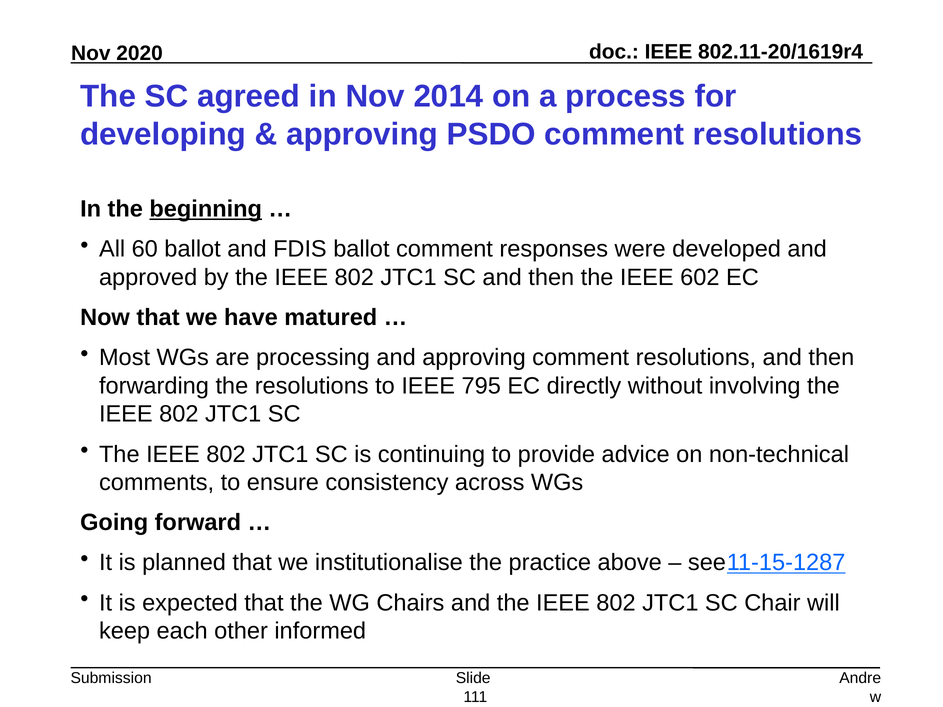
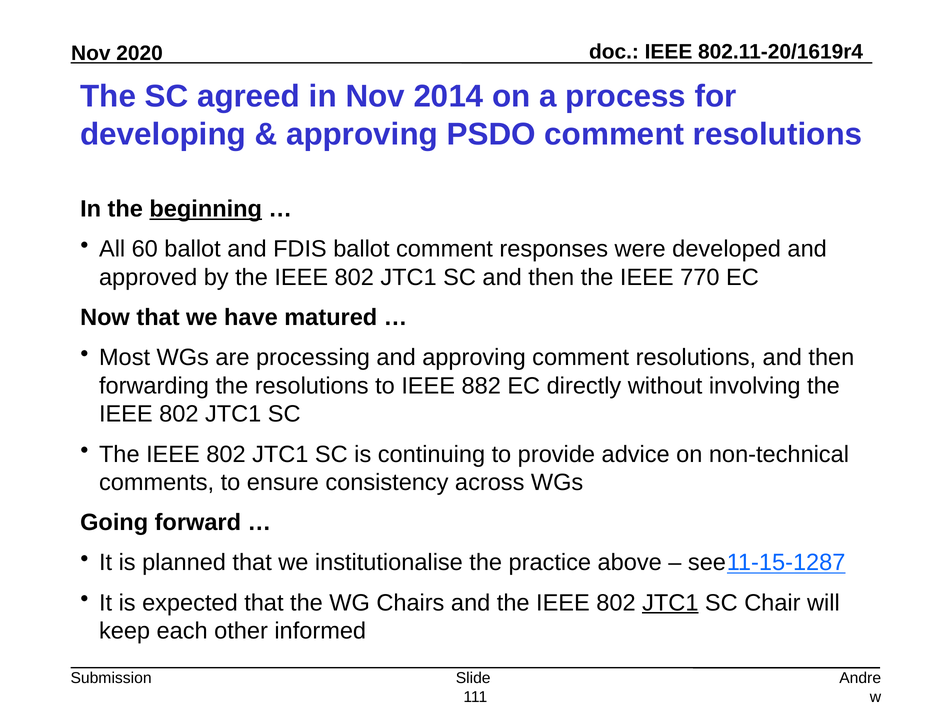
602: 602 -> 770
795: 795 -> 882
JTC1 at (670, 603) underline: none -> present
